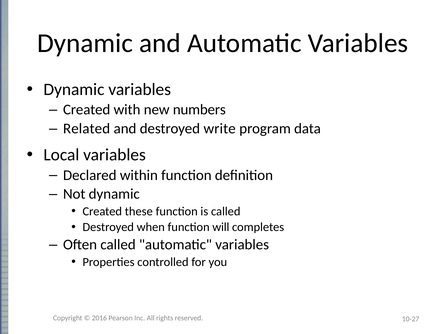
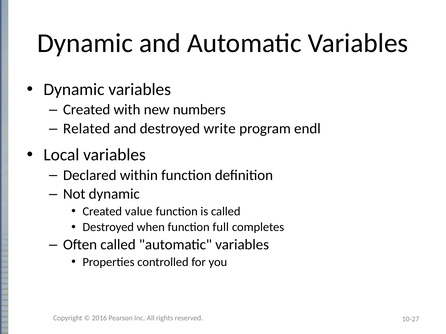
data: data -> endl
these: these -> value
will: will -> full
